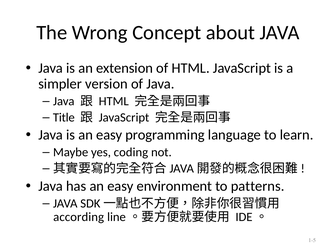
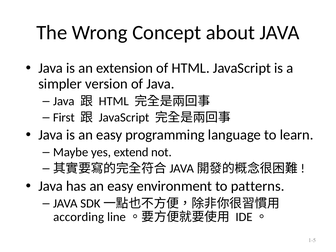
Title: Title -> First
coding: coding -> extend
